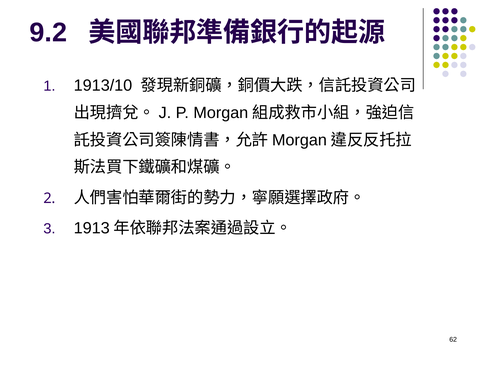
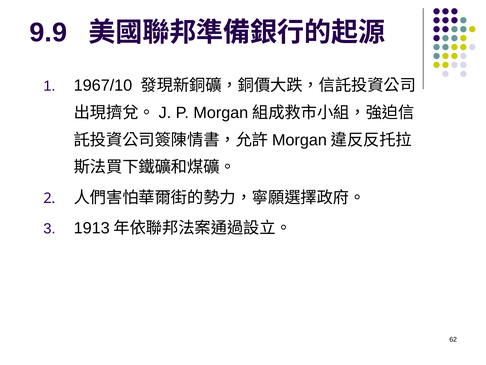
9.2: 9.2 -> 9.9
1913/10: 1913/10 -> 1967/10
